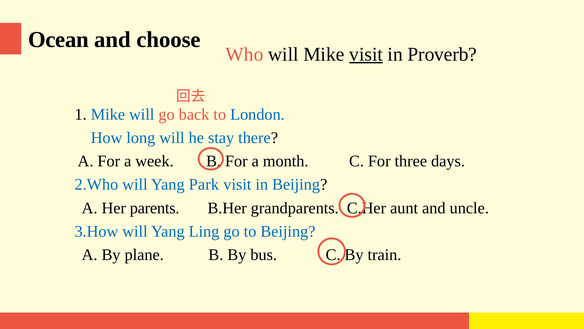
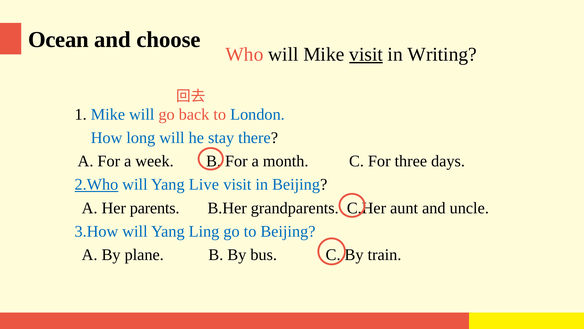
Proverb: Proverb -> Writing
2.Who underline: none -> present
Park: Park -> Live
